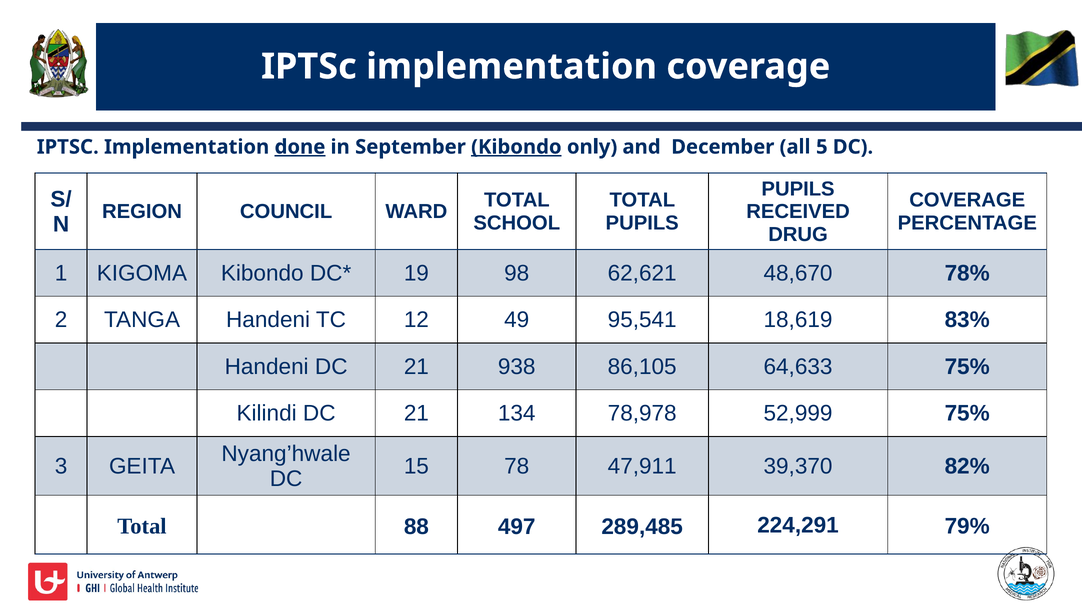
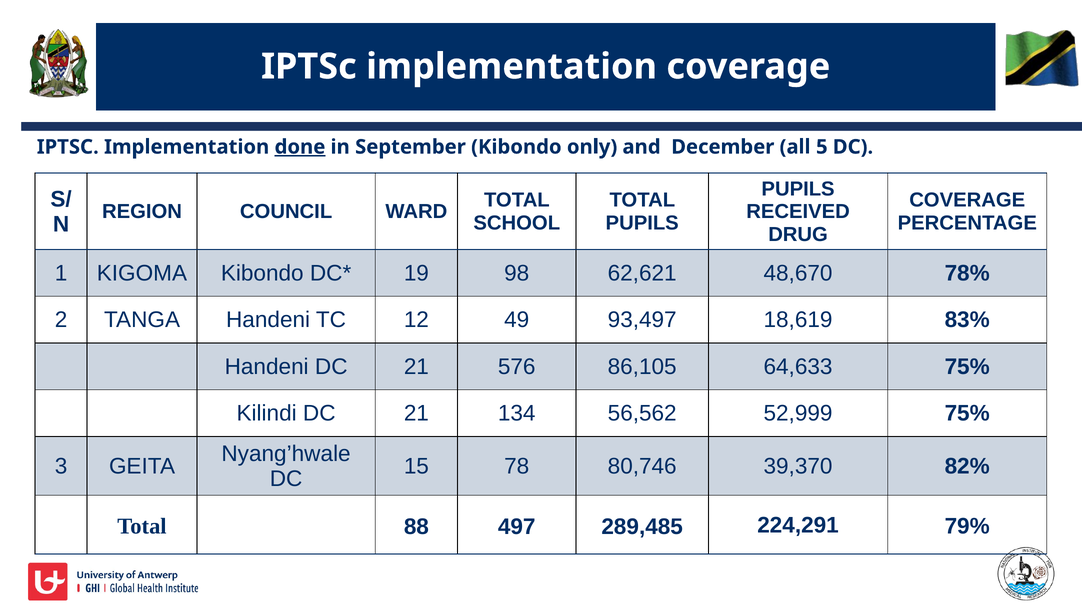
Kibondo at (516, 147) underline: present -> none
95,541: 95,541 -> 93,497
938: 938 -> 576
78,978: 78,978 -> 56,562
47,911: 47,911 -> 80,746
